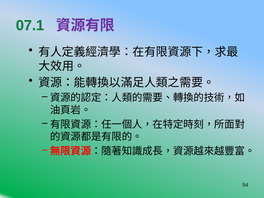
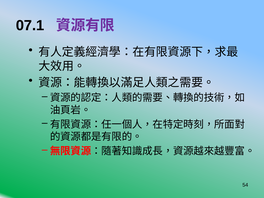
07.1 colour: green -> black
